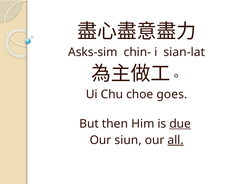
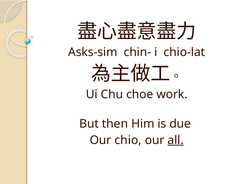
sian-lat: sian-lat -> chio-lat
goes: goes -> work
due underline: present -> none
siun: siun -> chio
